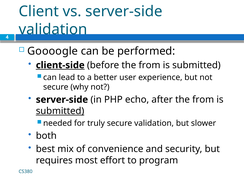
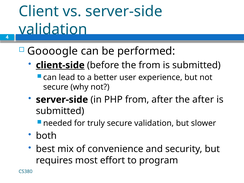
PHP echo: echo -> from
after the from: from -> after
submitted at (60, 111) underline: present -> none
